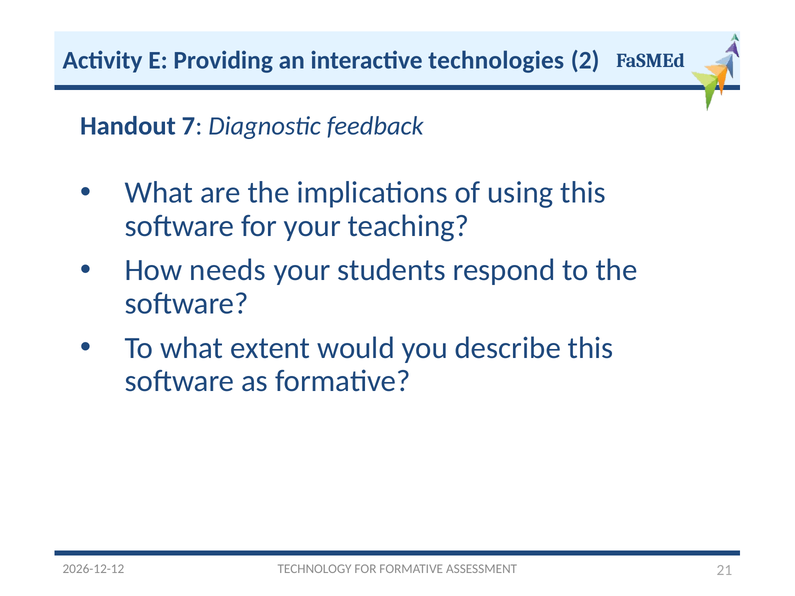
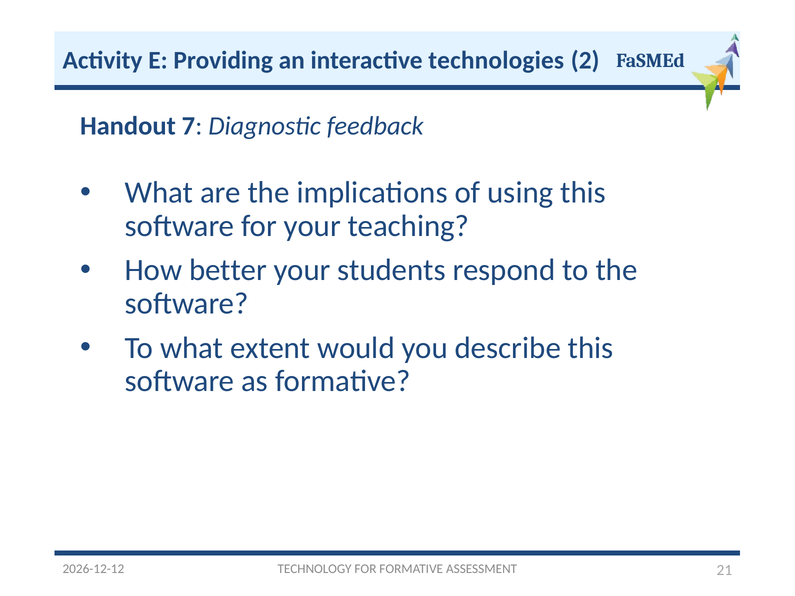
needs: needs -> better
